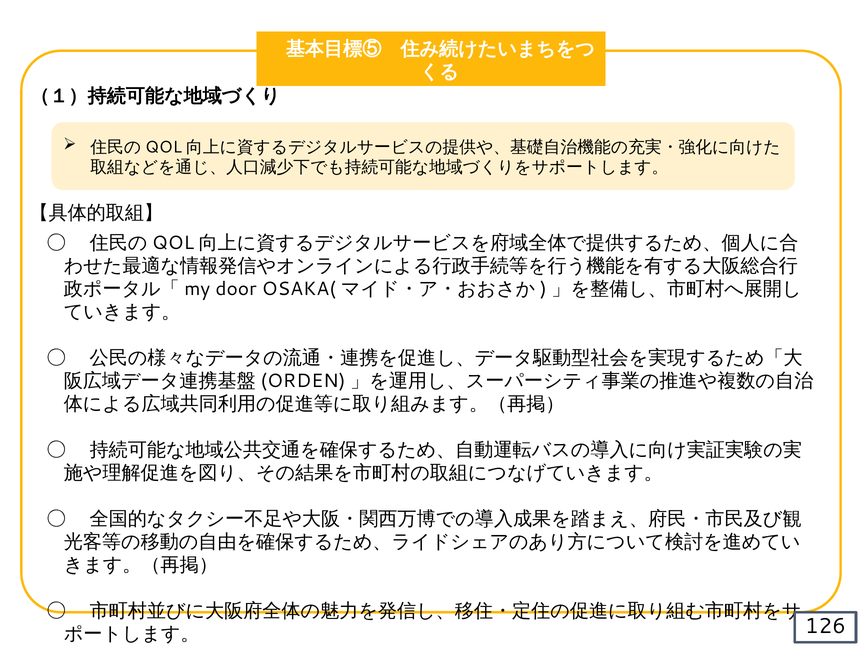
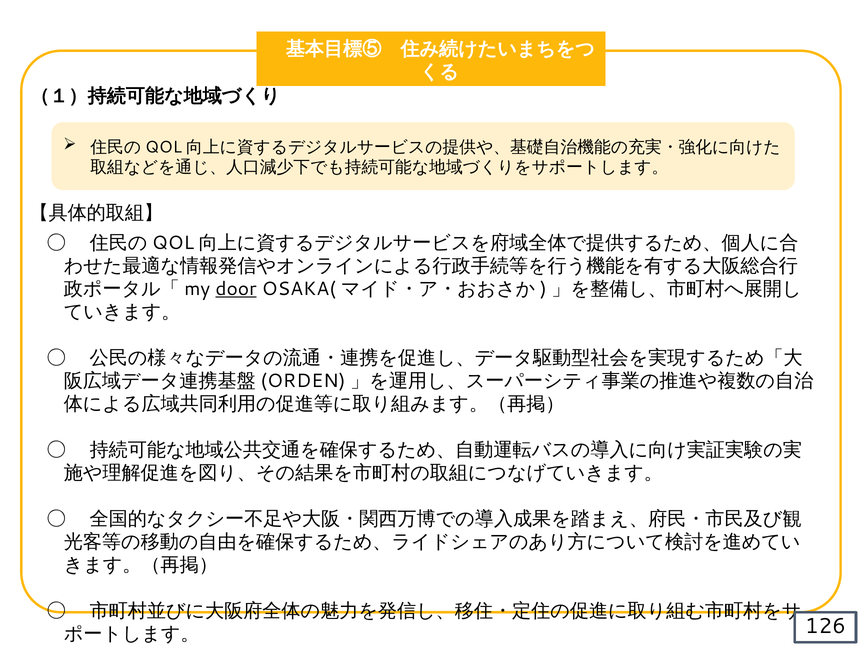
door underline: none -> present
